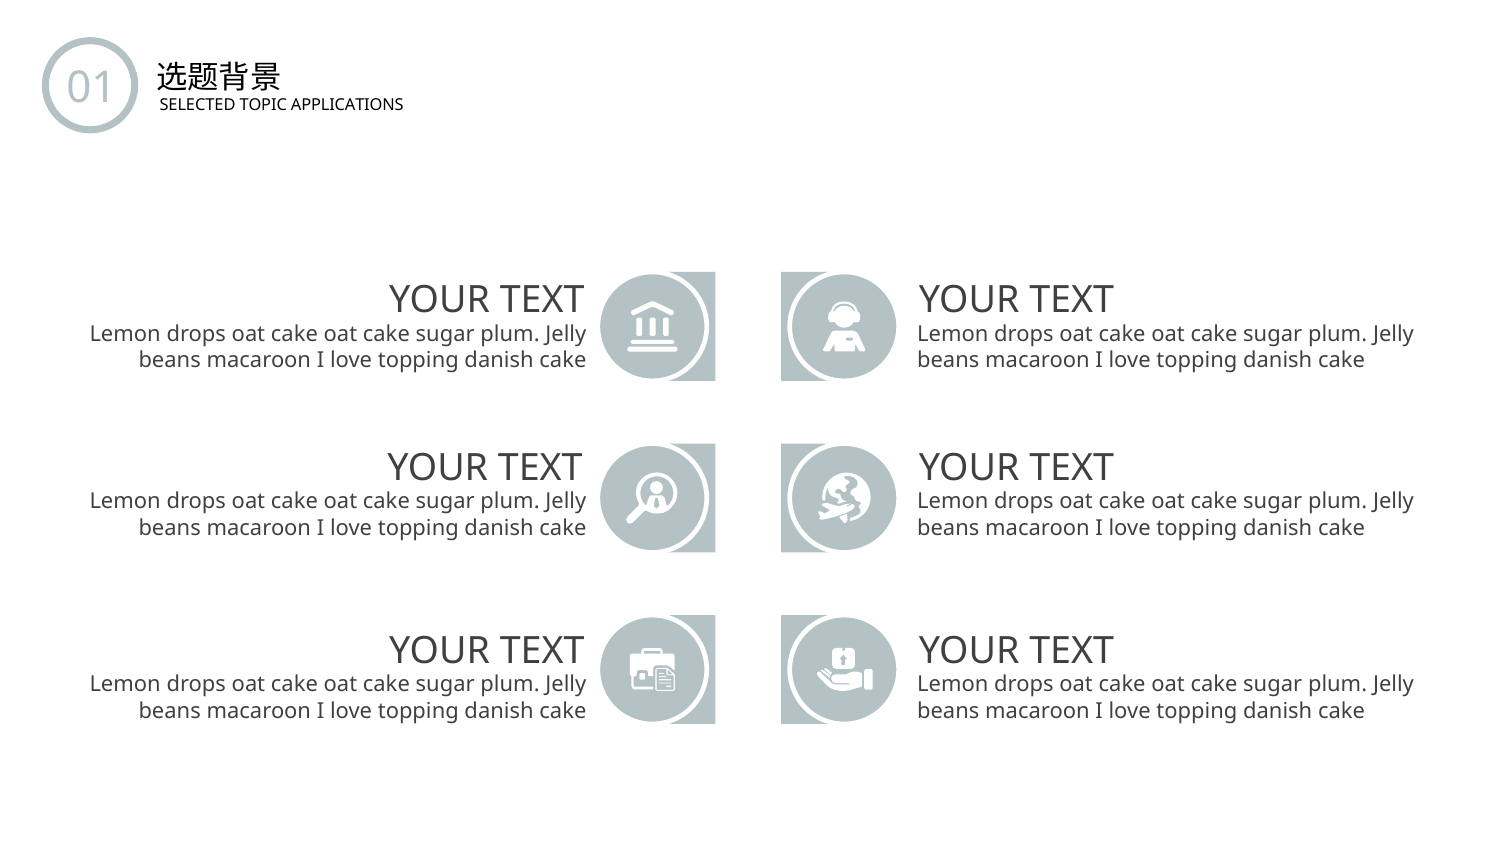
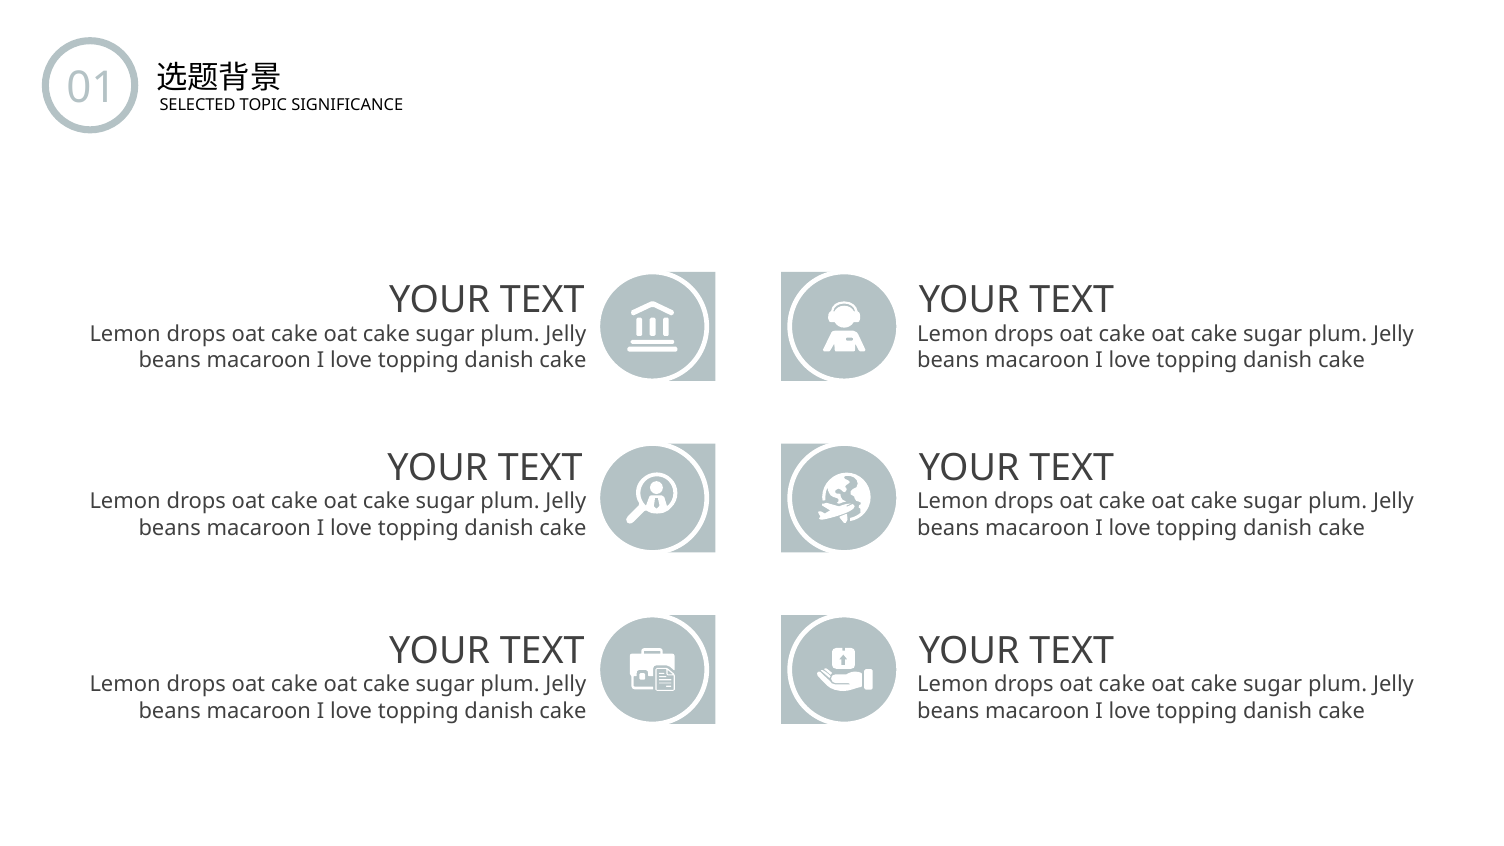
APPLICATIONS: APPLICATIONS -> SIGNIFICANCE
